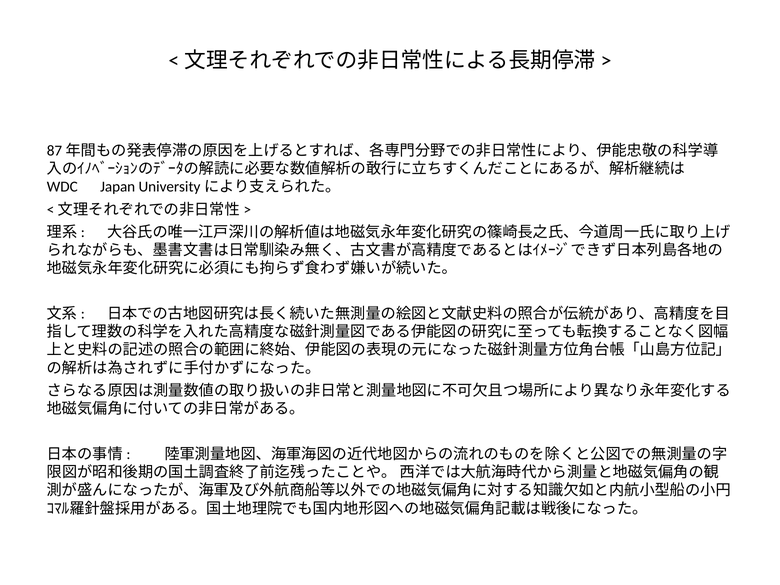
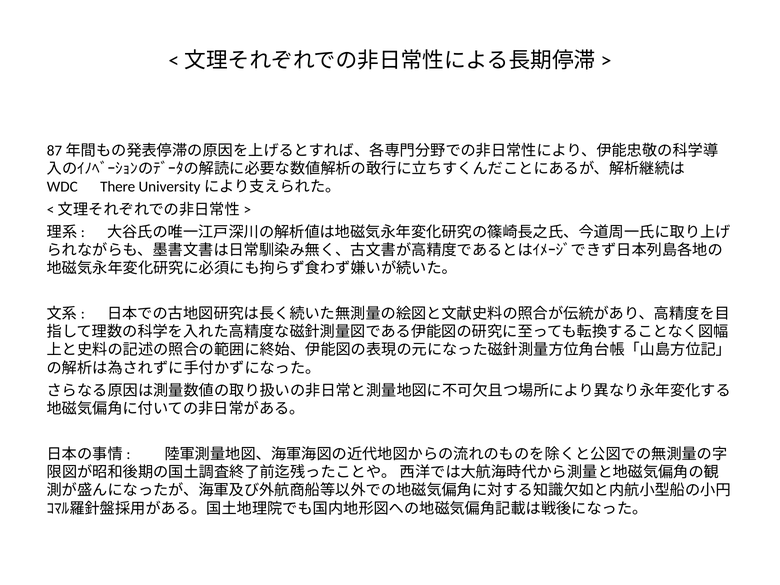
Japan: Japan -> There
